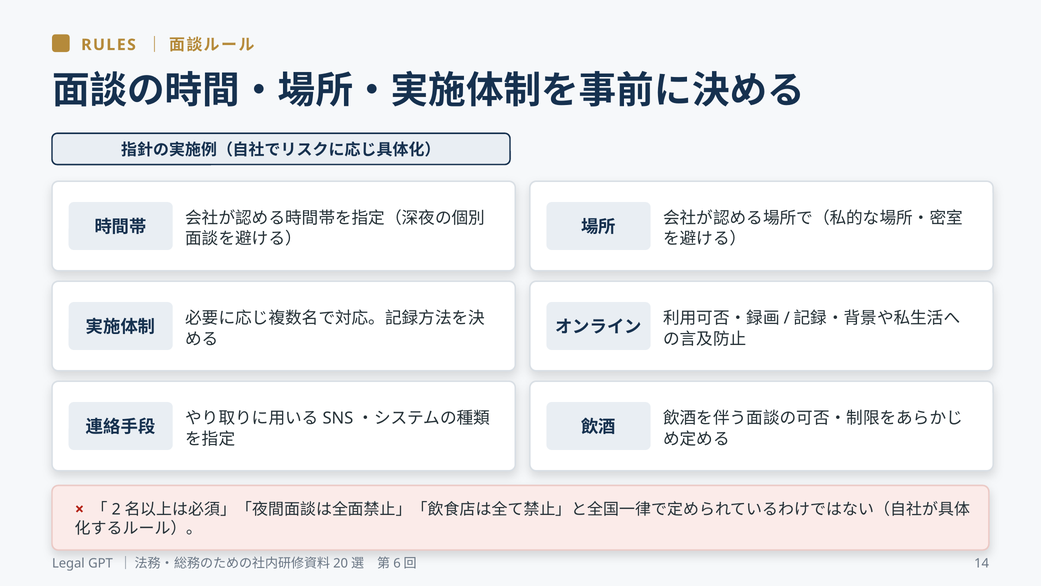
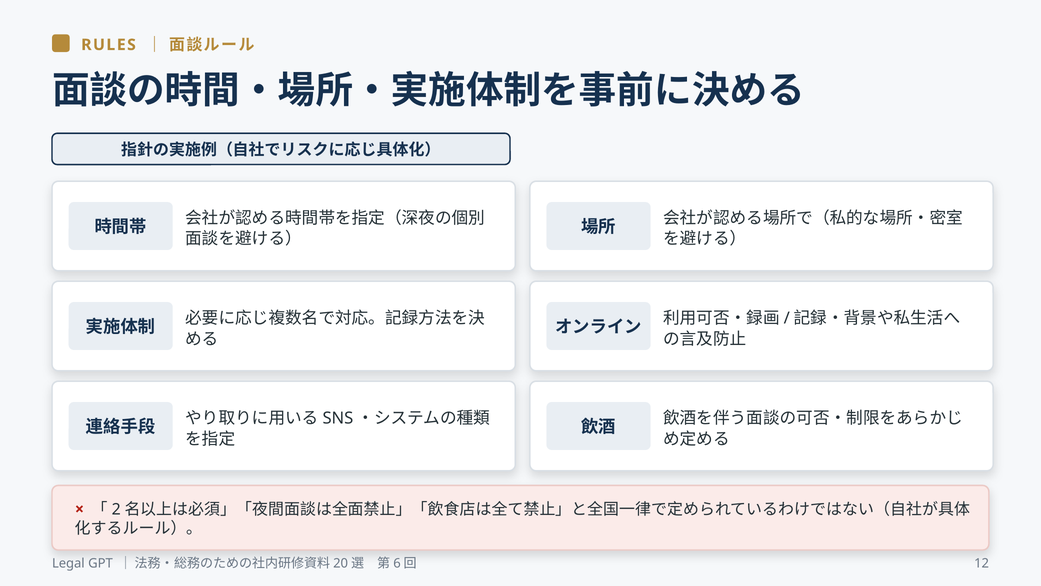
14: 14 -> 12
